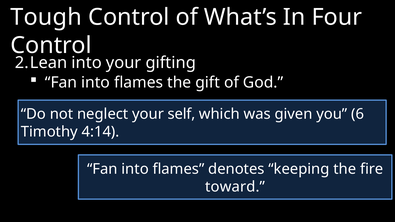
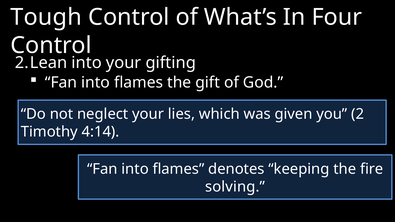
self: self -> lies
6: 6 -> 2
toward: toward -> solving
